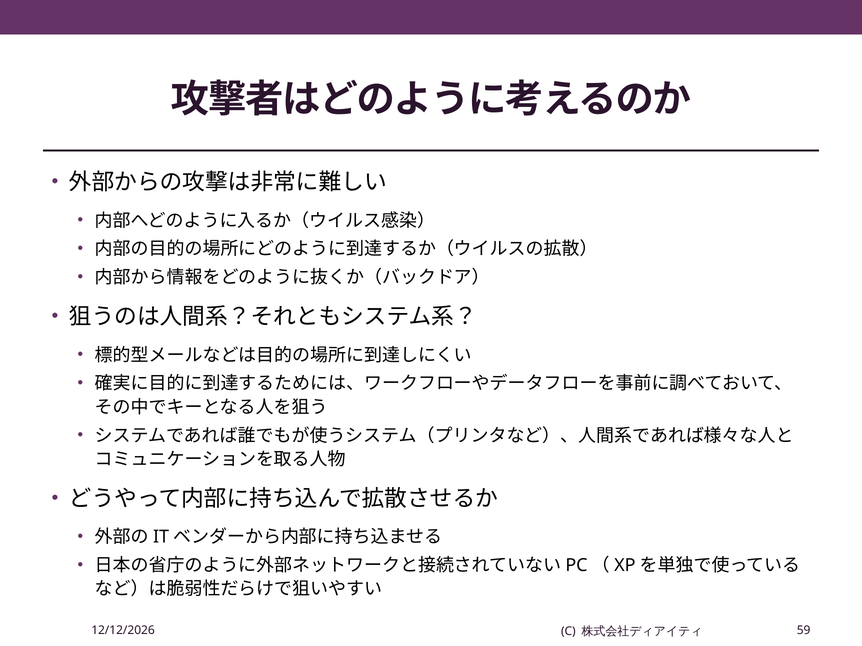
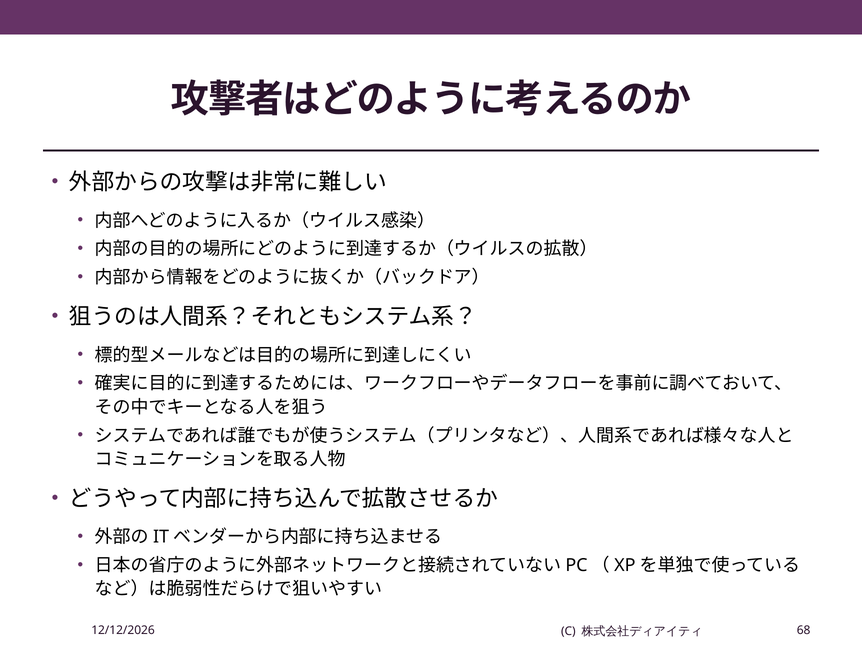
59: 59 -> 68
